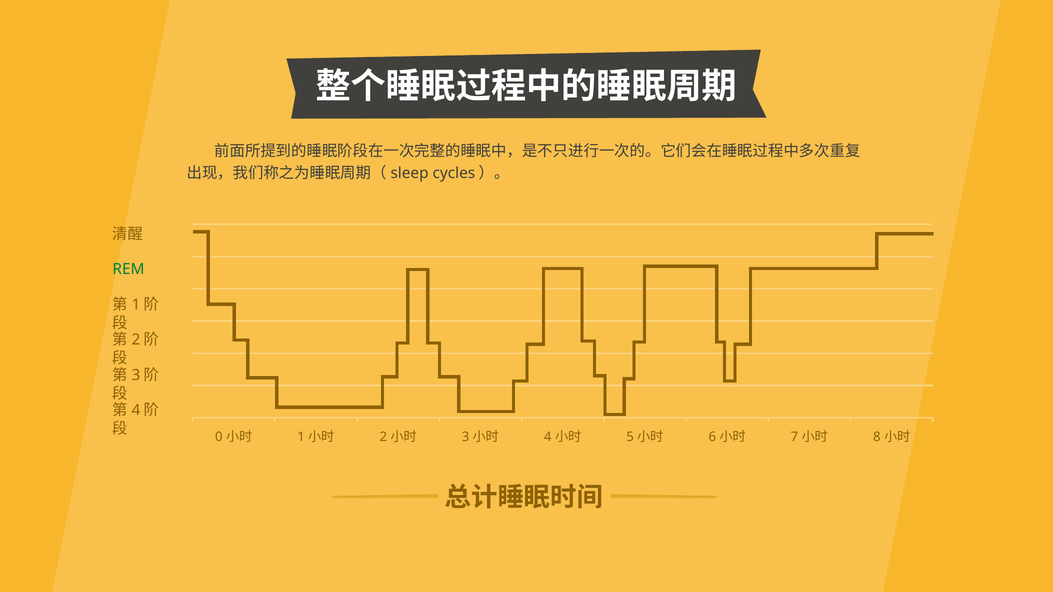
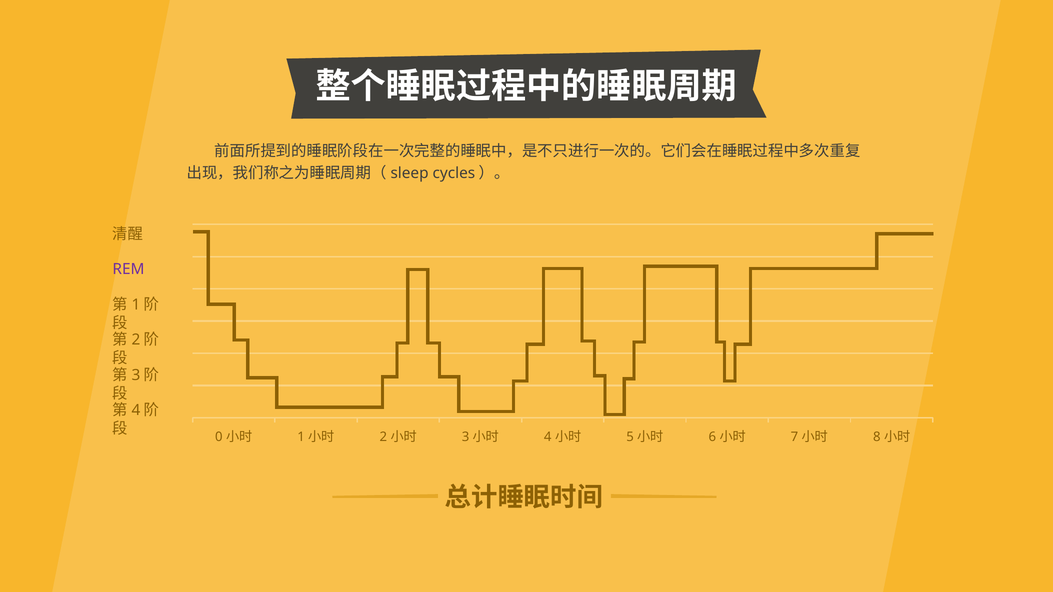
REM colour: green -> purple
